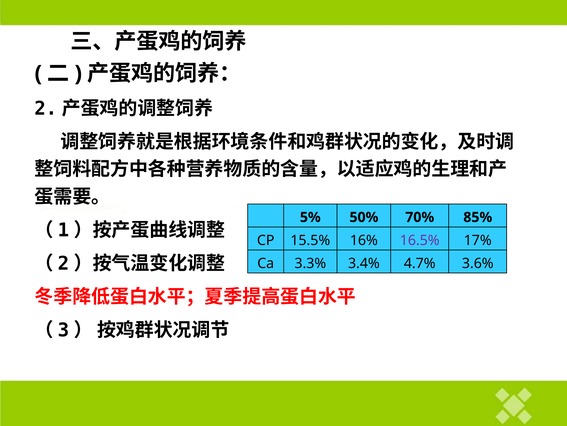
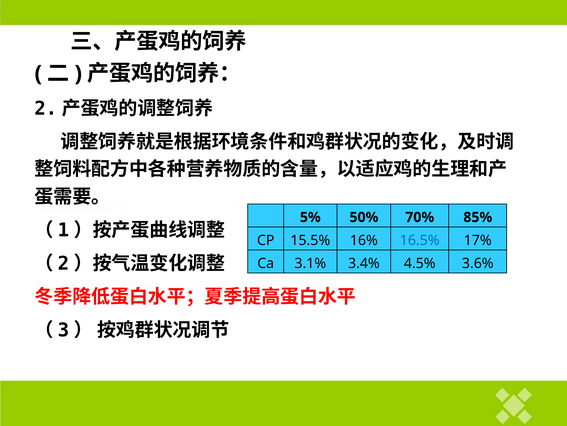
16.5% colour: purple -> blue
3.3%: 3.3% -> 3.1%
4.7%: 4.7% -> 4.5%
